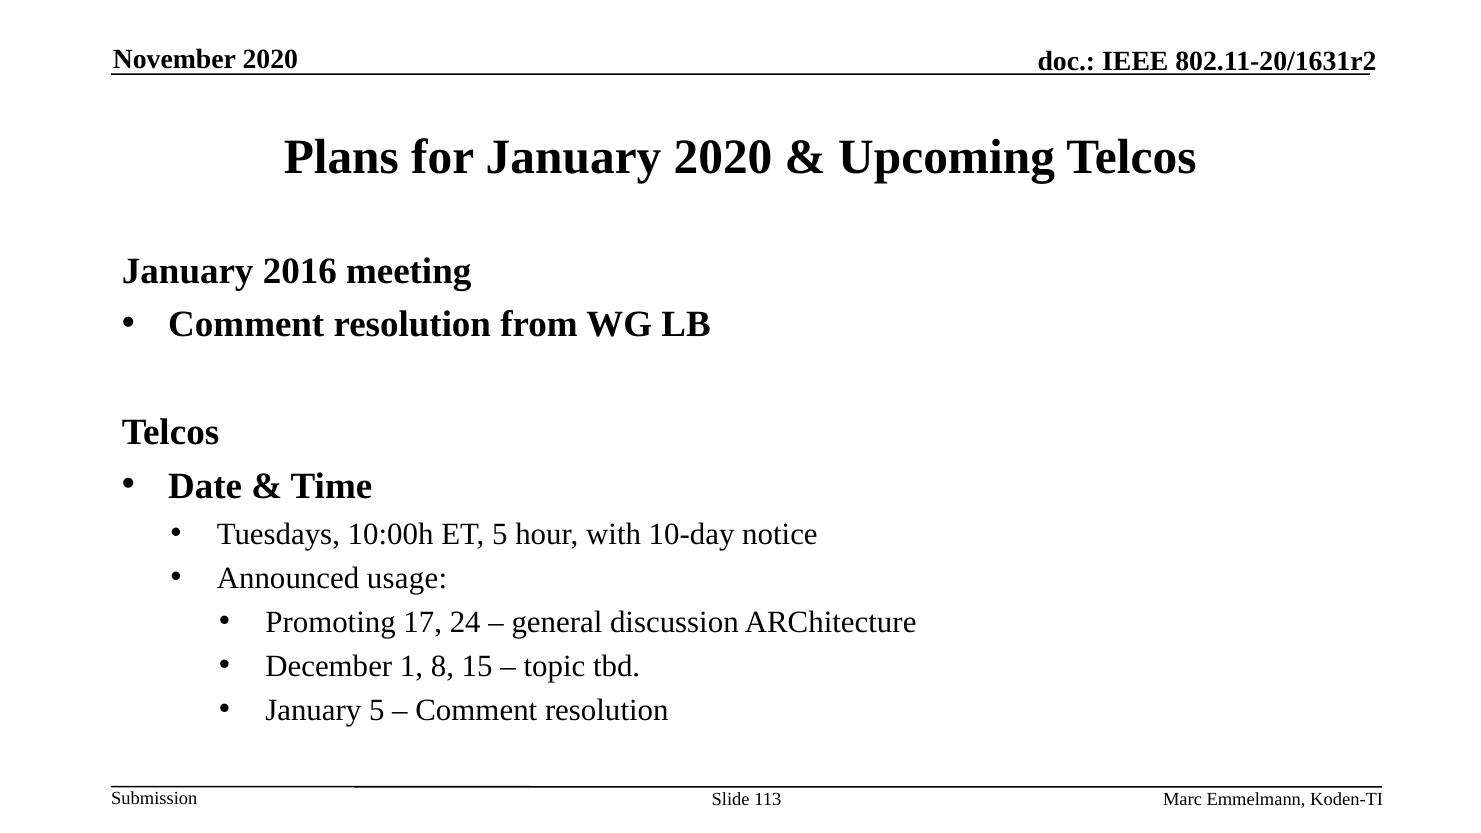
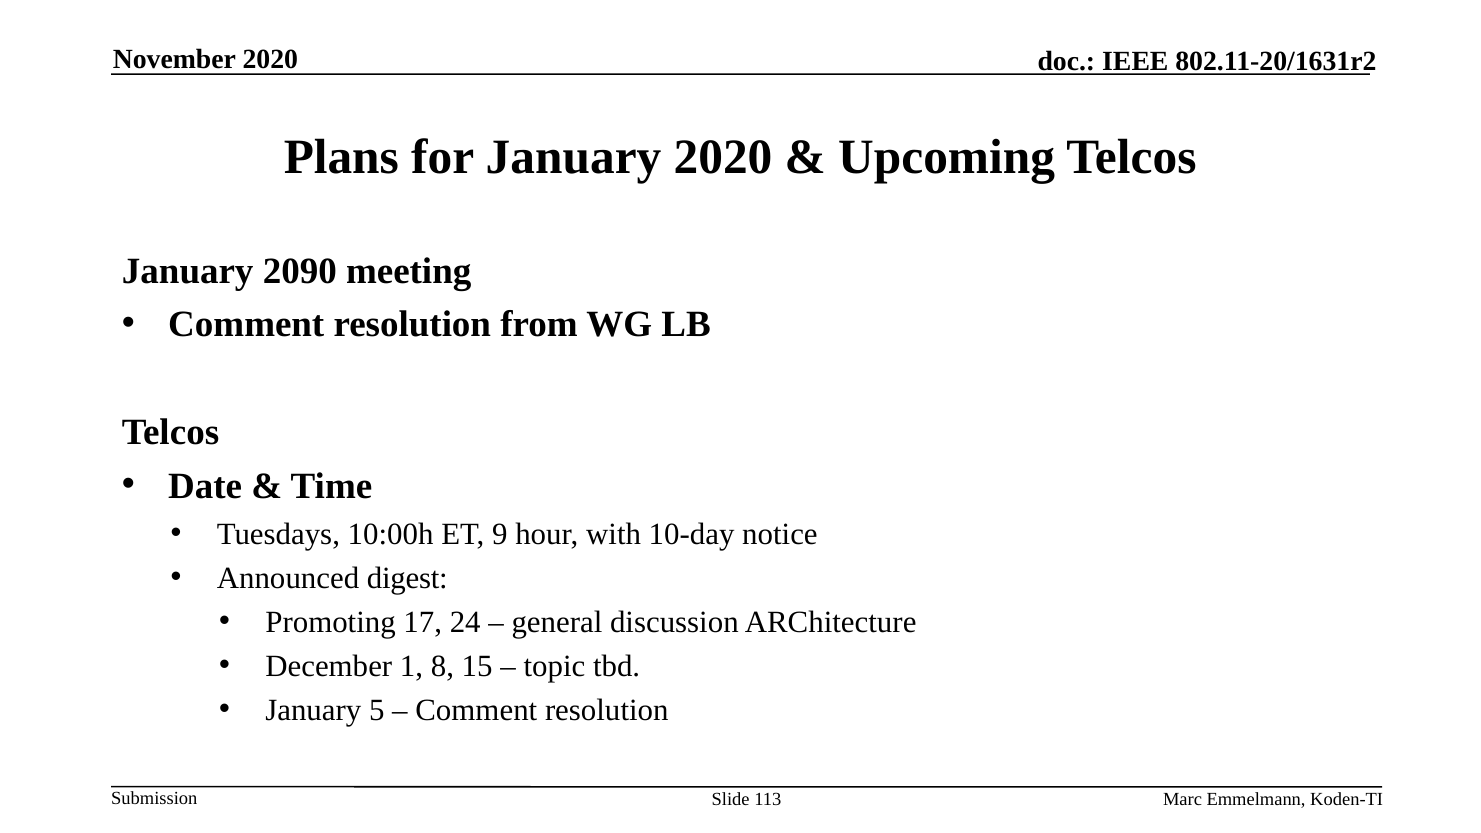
2016: 2016 -> 2090
ET 5: 5 -> 9
usage: usage -> digest
